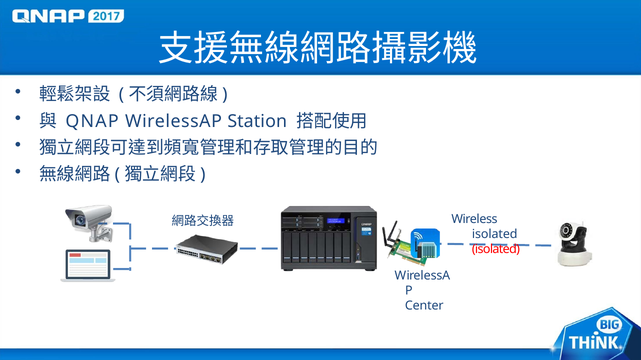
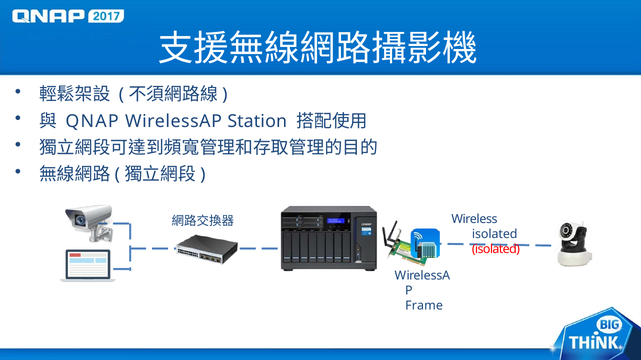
Center: Center -> Frame
